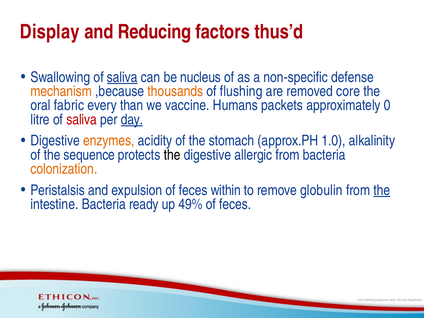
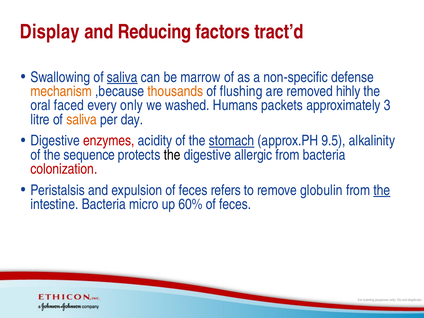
thus’d: thus’d -> tract’d
nucleus: nucleus -> marrow
core: core -> hihly
fabric: fabric -> faced
than: than -> only
vaccine: vaccine -> washed
0: 0 -> 3
saliva at (82, 120) colour: red -> orange
day underline: present -> none
enzymes colour: orange -> red
stomach underline: none -> present
1.0: 1.0 -> 9.5
colonization colour: orange -> red
within: within -> refers
ready: ready -> micro
49%: 49% -> 60%
